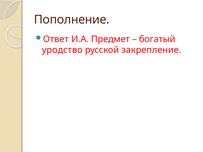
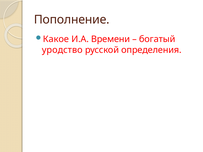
Ответ: Ответ -> Какое
Предмет: Предмет -> Времени
закрепление: закрепление -> определения
